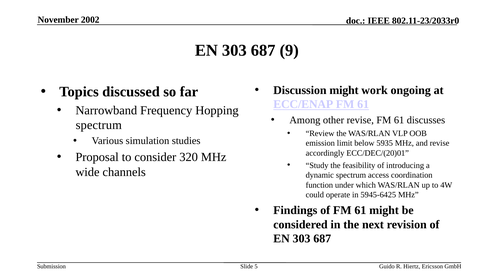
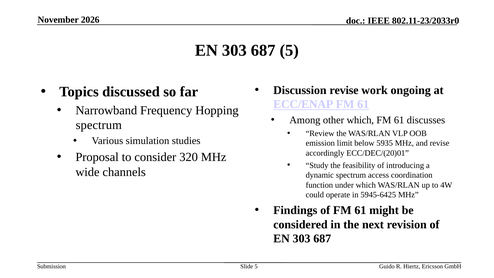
2002: 2002 -> 2026
687 9: 9 -> 5
Discussion might: might -> revise
other revise: revise -> which
